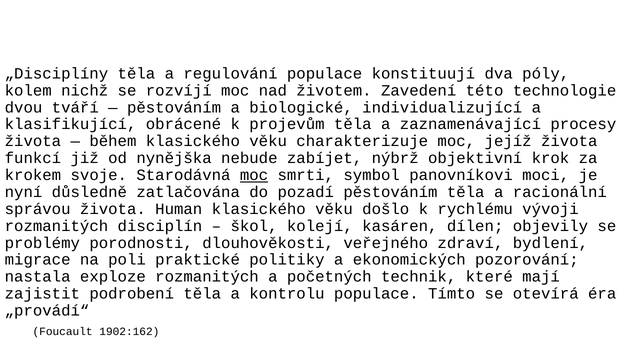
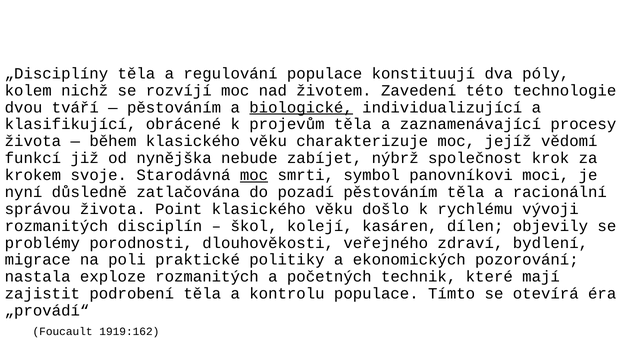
biologické underline: none -> present
jejíž života: života -> vědomí
objektivní: objektivní -> společnost
Human: Human -> Point
1902:162: 1902:162 -> 1919:162
